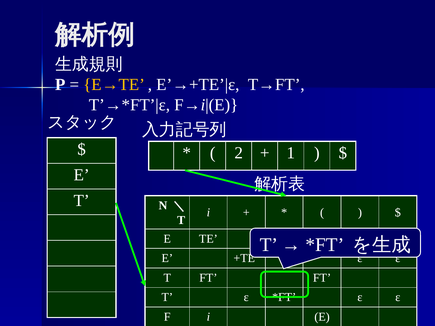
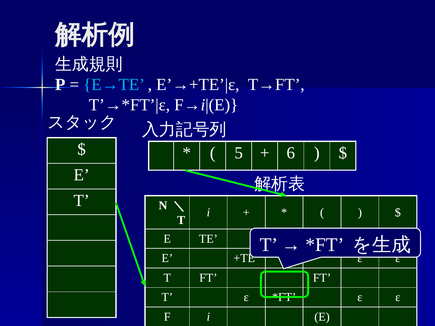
E→TE colour: yellow -> light blue
2: 2 -> 5
1: 1 -> 6
